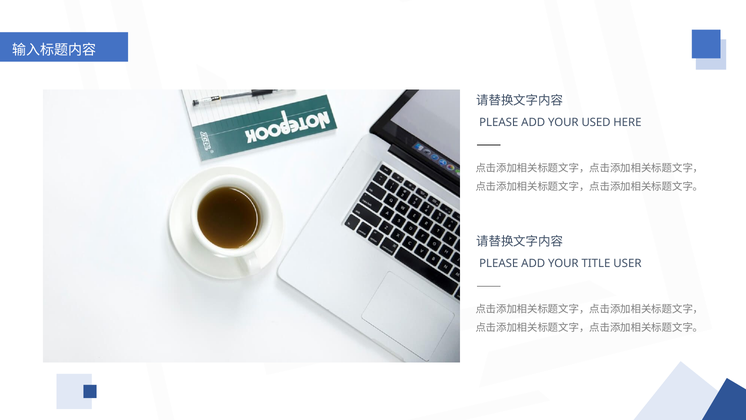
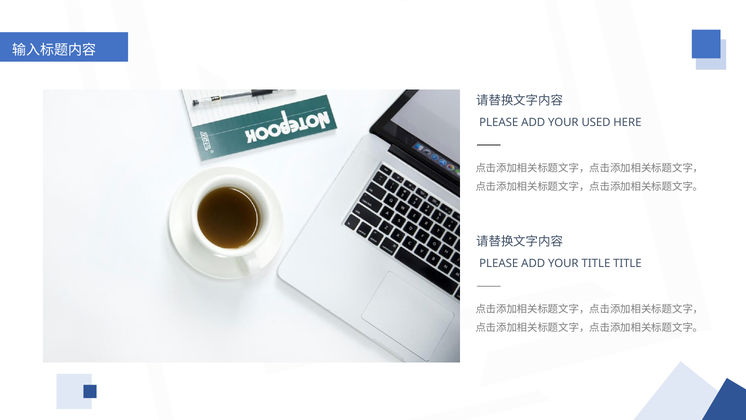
TITLE USER: USER -> TITLE
